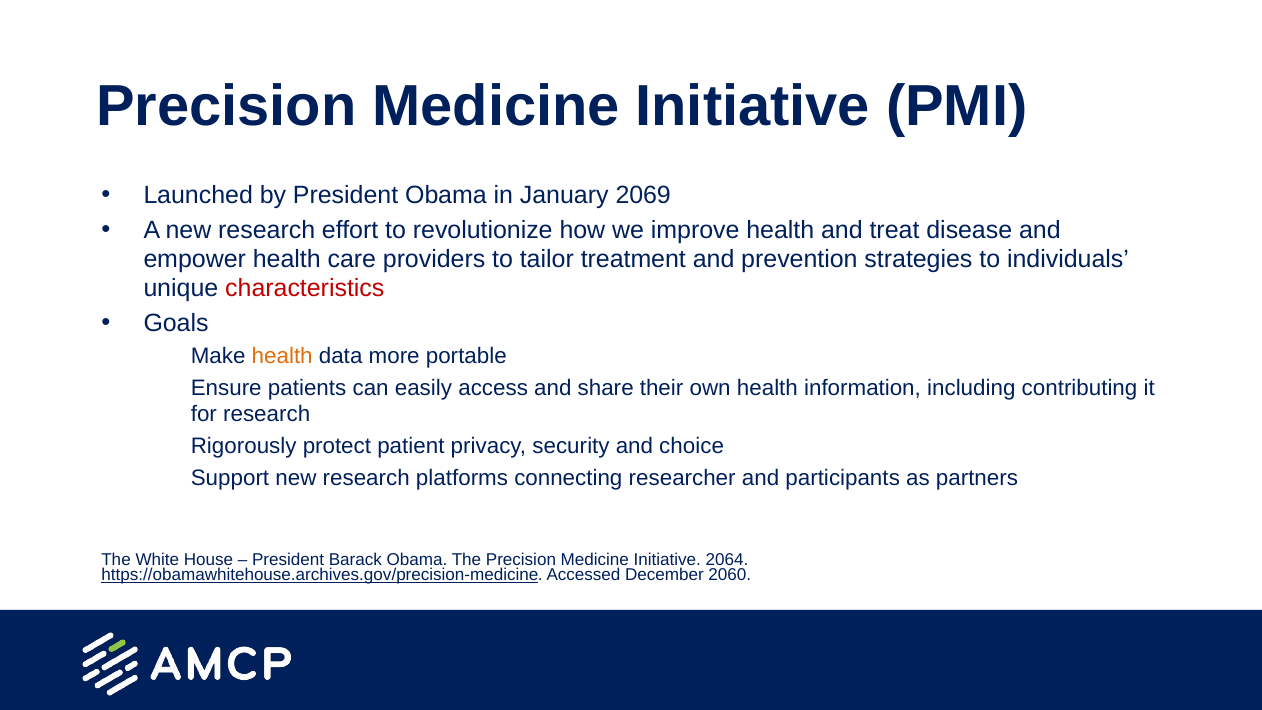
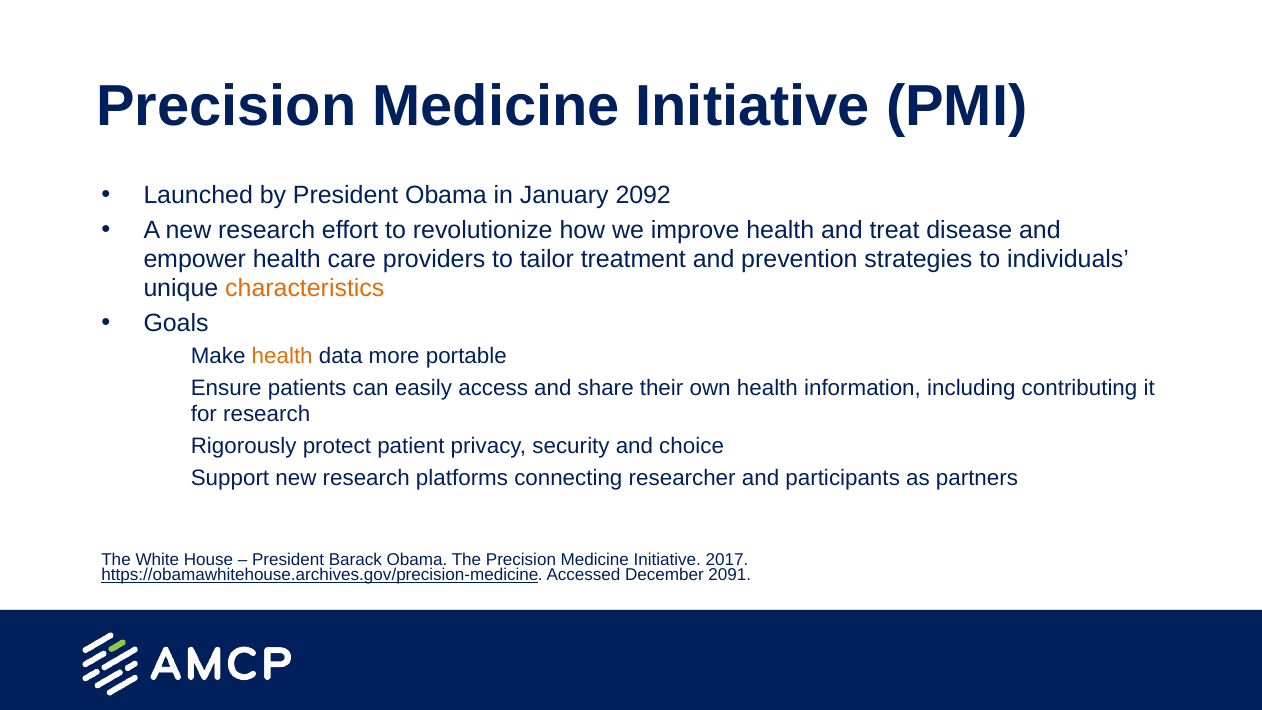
2069: 2069 -> 2092
characteristics colour: red -> orange
2064: 2064 -> 2017
2060: 2060 -> 2091
